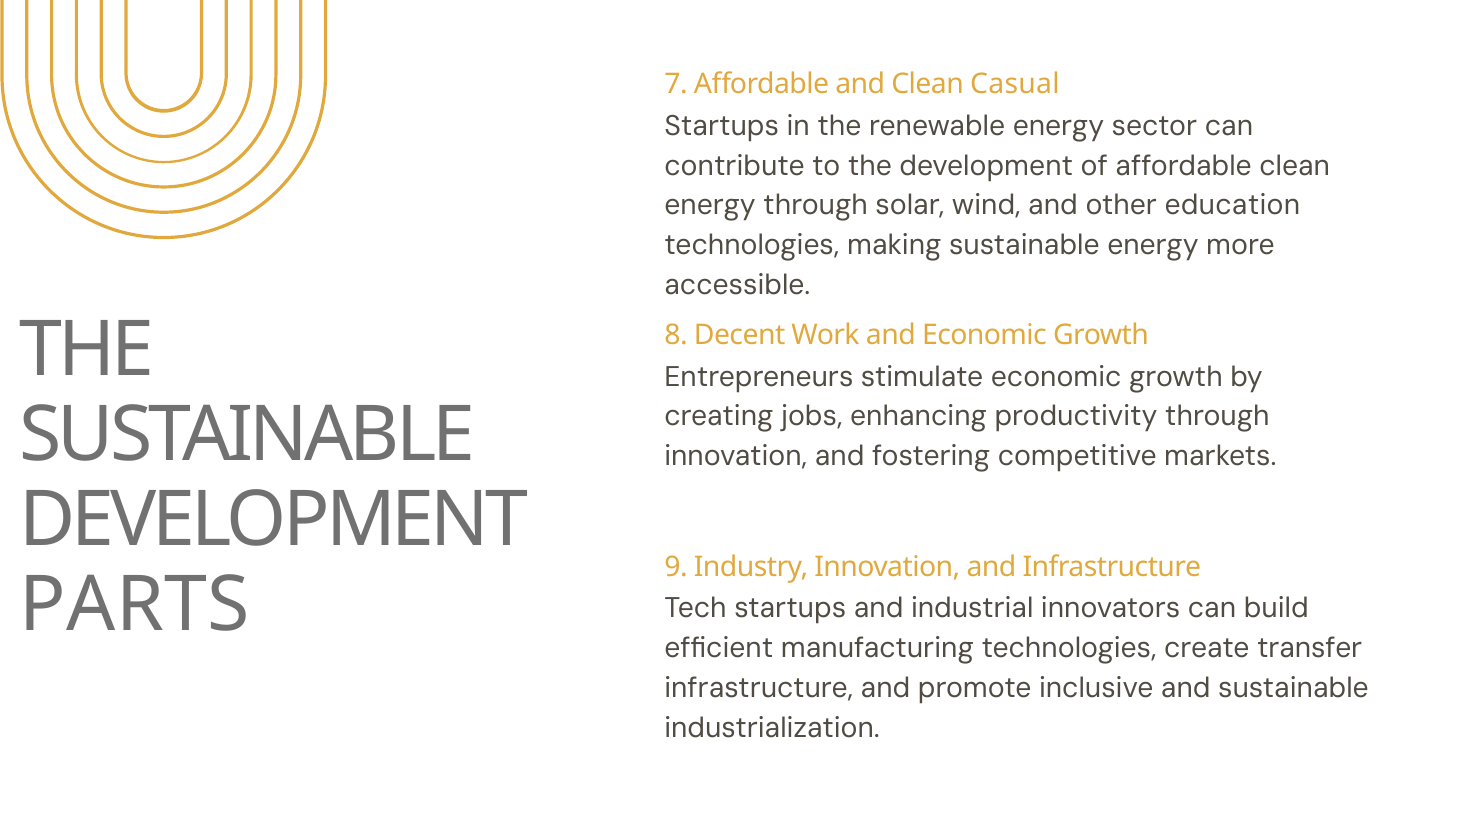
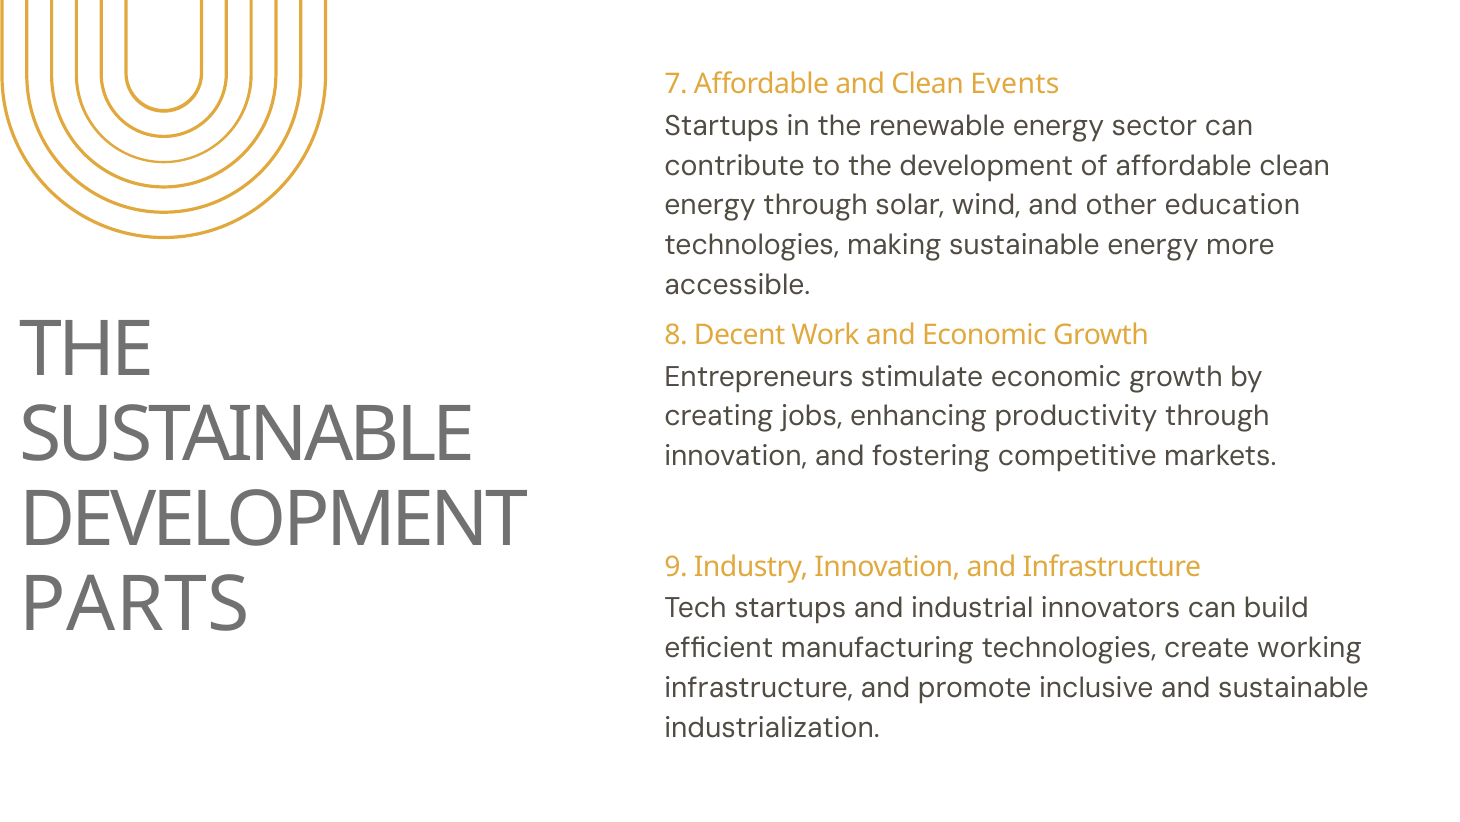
Casual: Casual -> Events
transfer: transfer -> working
